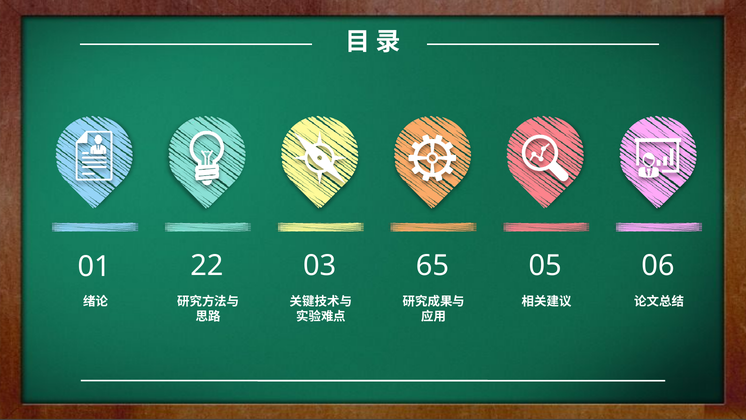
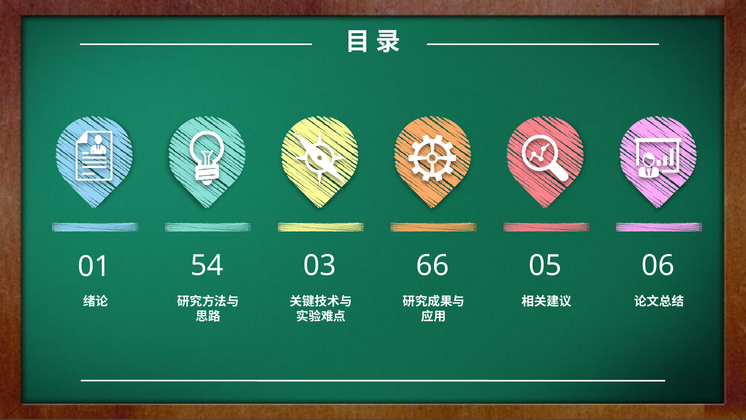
22: 22 -> 54
65: 65 -> 66
